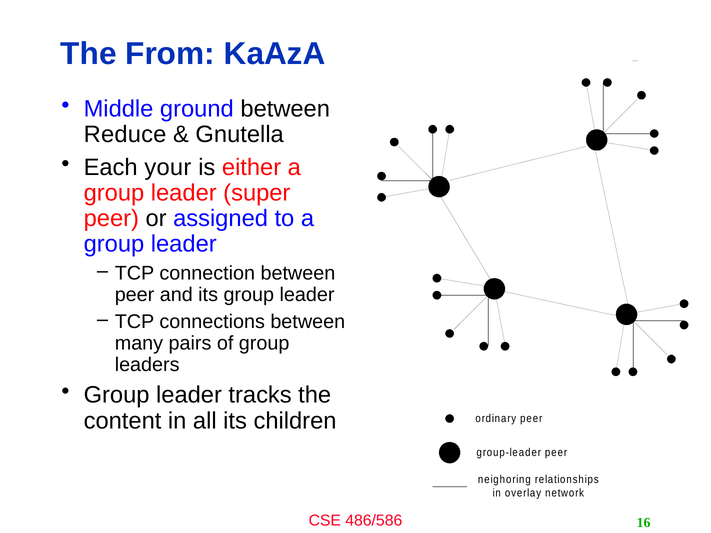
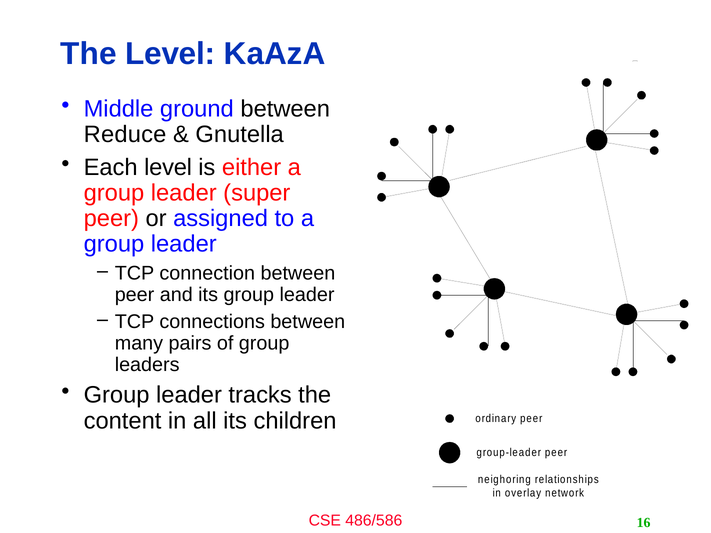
The From: From -> Level
Each your: your -> level
